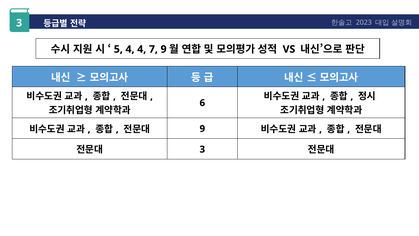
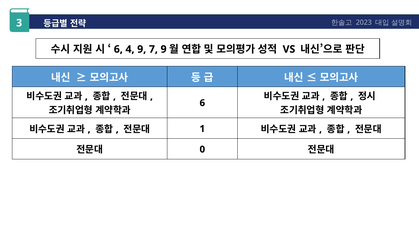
5 at (118, 49): 5 -> 6
4 4: 4 -> 9
9 at (202, 129): 9 -> 1
3 at (202, 149): 3 -> 0
